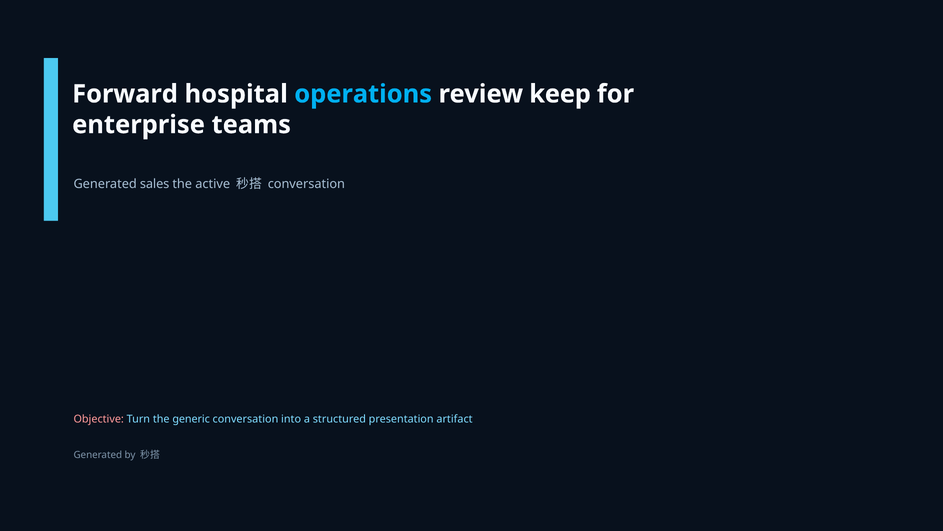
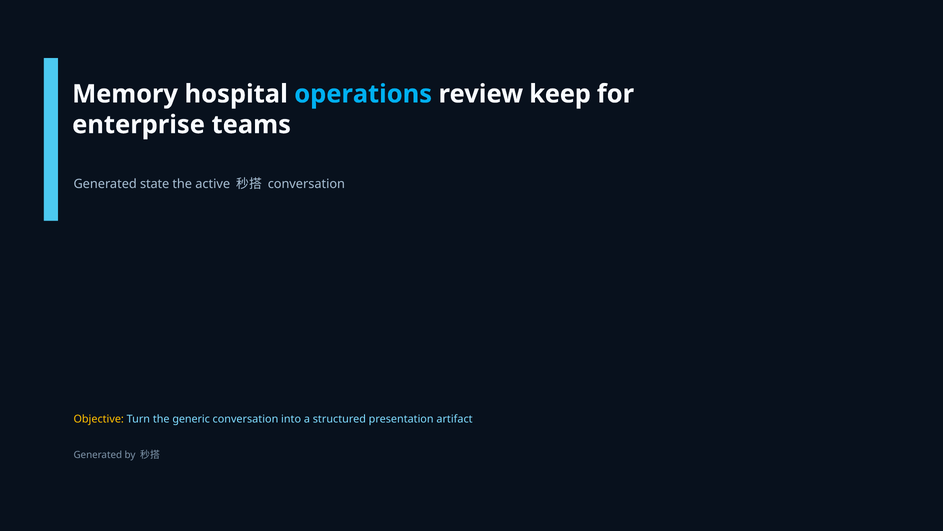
Forward: Forward -> Memory
sales: sales -> state
Objective colour: pink -> yellow
